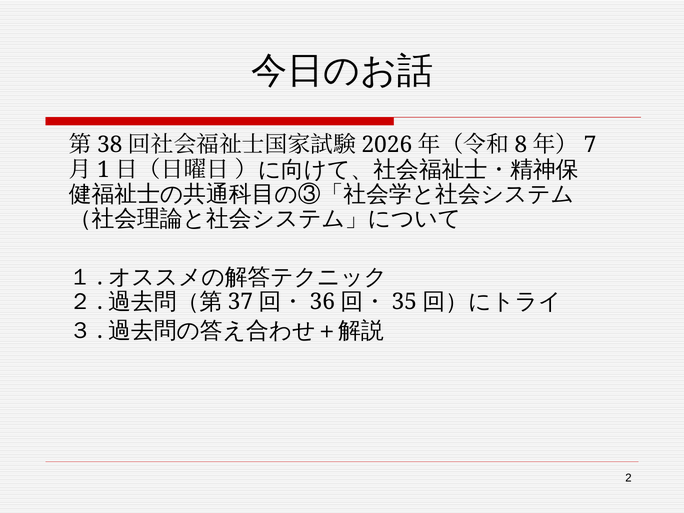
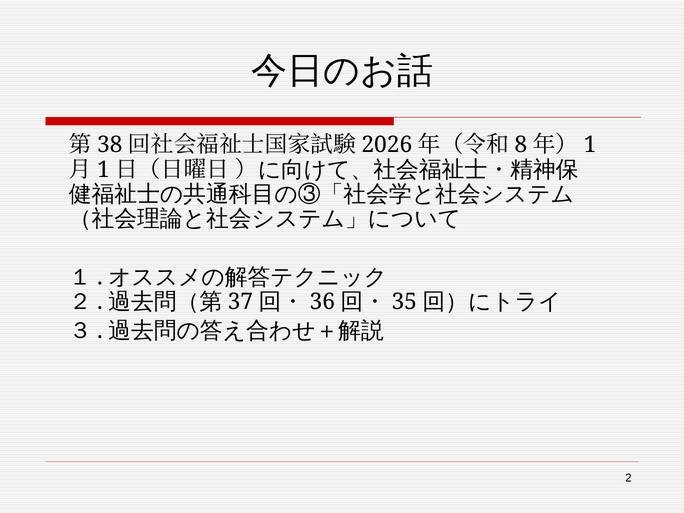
7 at (590, 145): 7 -> 1
